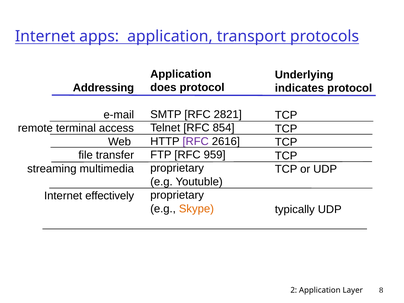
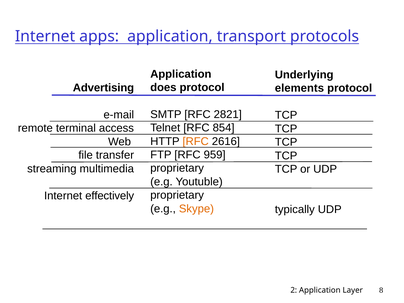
Addressing: Addressing -> Advertising
indicates: indicates -> elements
RFC at (196, 141) colour: purple -> orange
